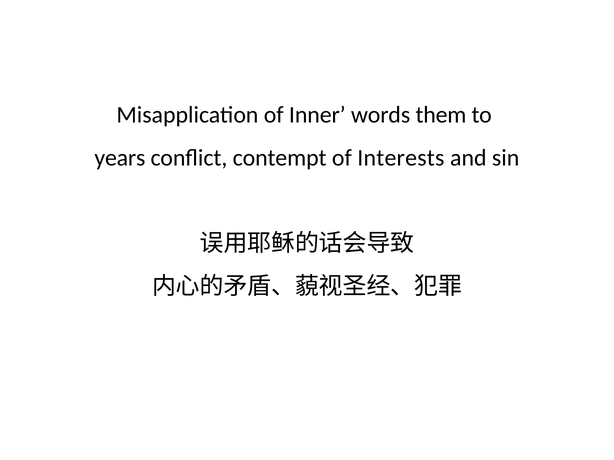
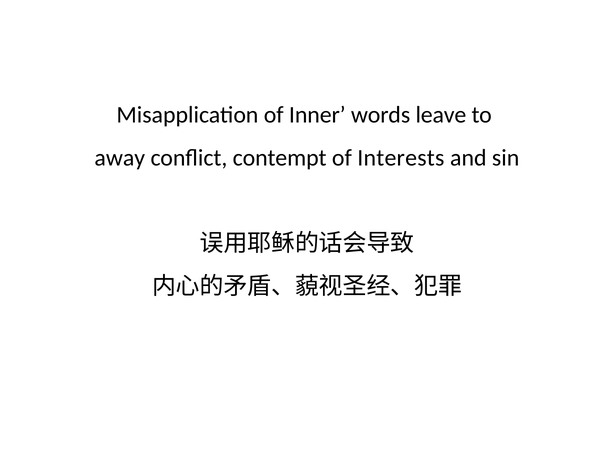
them: them -> leave
years: years -> away
